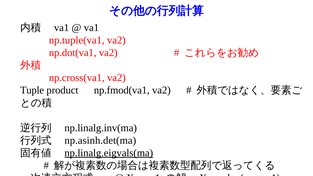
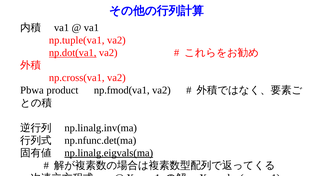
np.dot(va1 underline: none -> present
Tuple: Tuple -> Pbwa
np.asinh.det(ma: np.asinh.det(ma -> np.nfunc.det(ma
